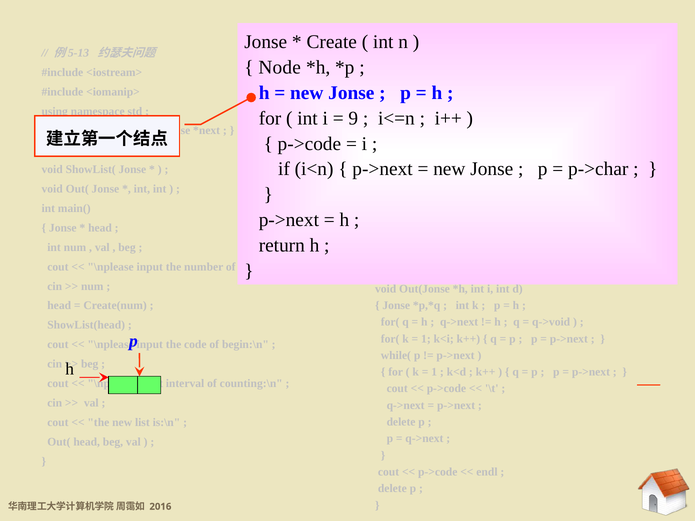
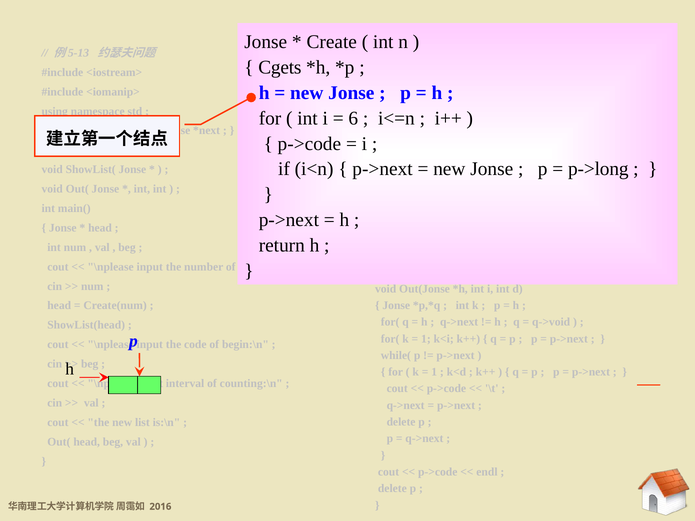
Node: Node -> Cgets
9: 9 -> 6
p->char: p->char -> p->long
